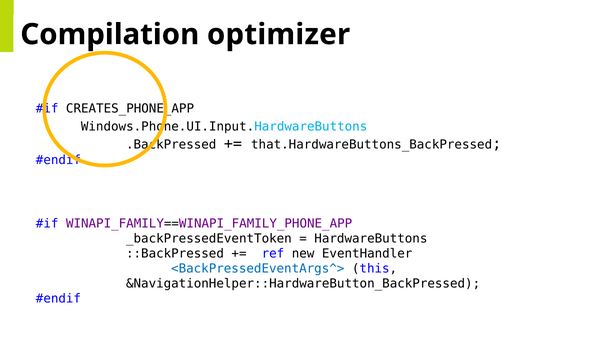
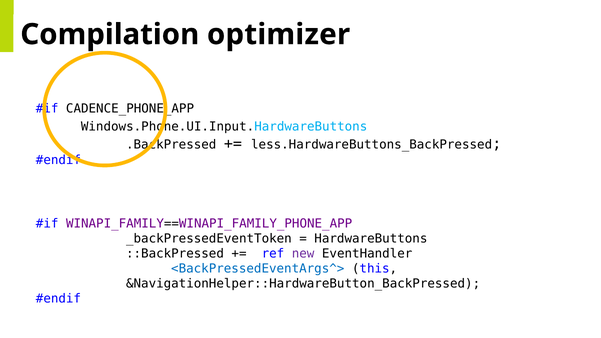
CREATES_PHONE_APP: CREATES_PHONE_APP -> CADENCE_PHONE_APP
that.HardwareButtons_BackPressed: that.HardwareButtons_BackPressed -> less.HardwareButtons_BackPressed
new colour: black -> purple
